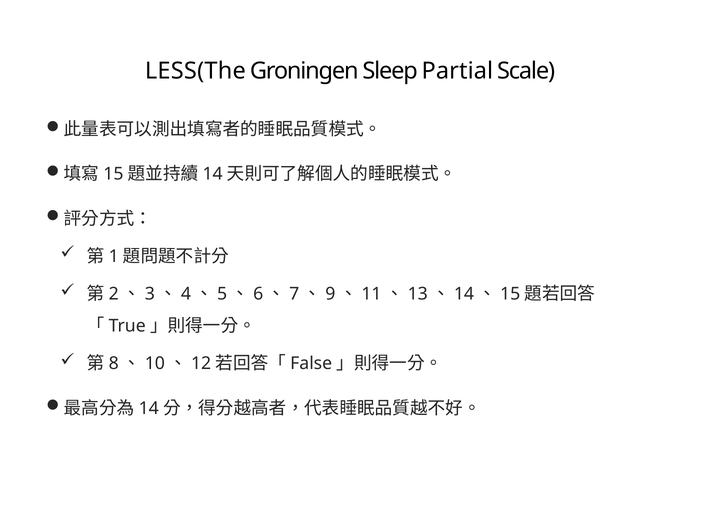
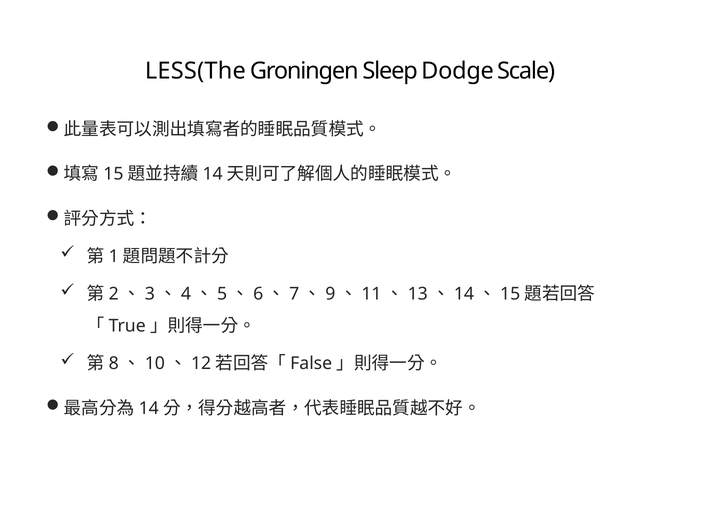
Partial: Partial -> Dodge
